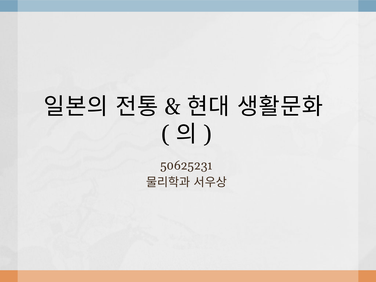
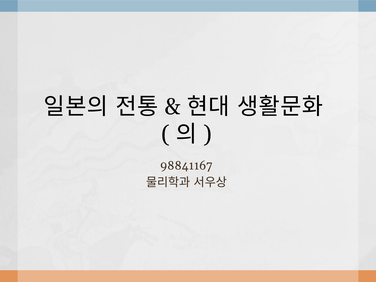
50625231: 50625231 -> 98841167
